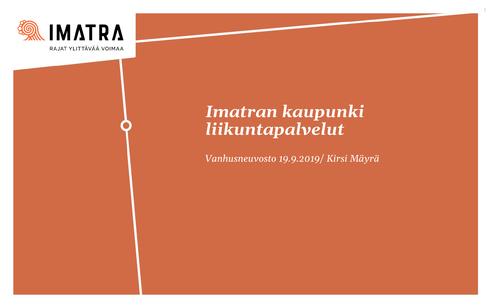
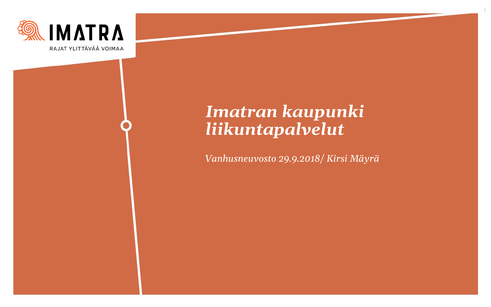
19.9.2019/: 19.9.2019/ -> 29.9.2018/
